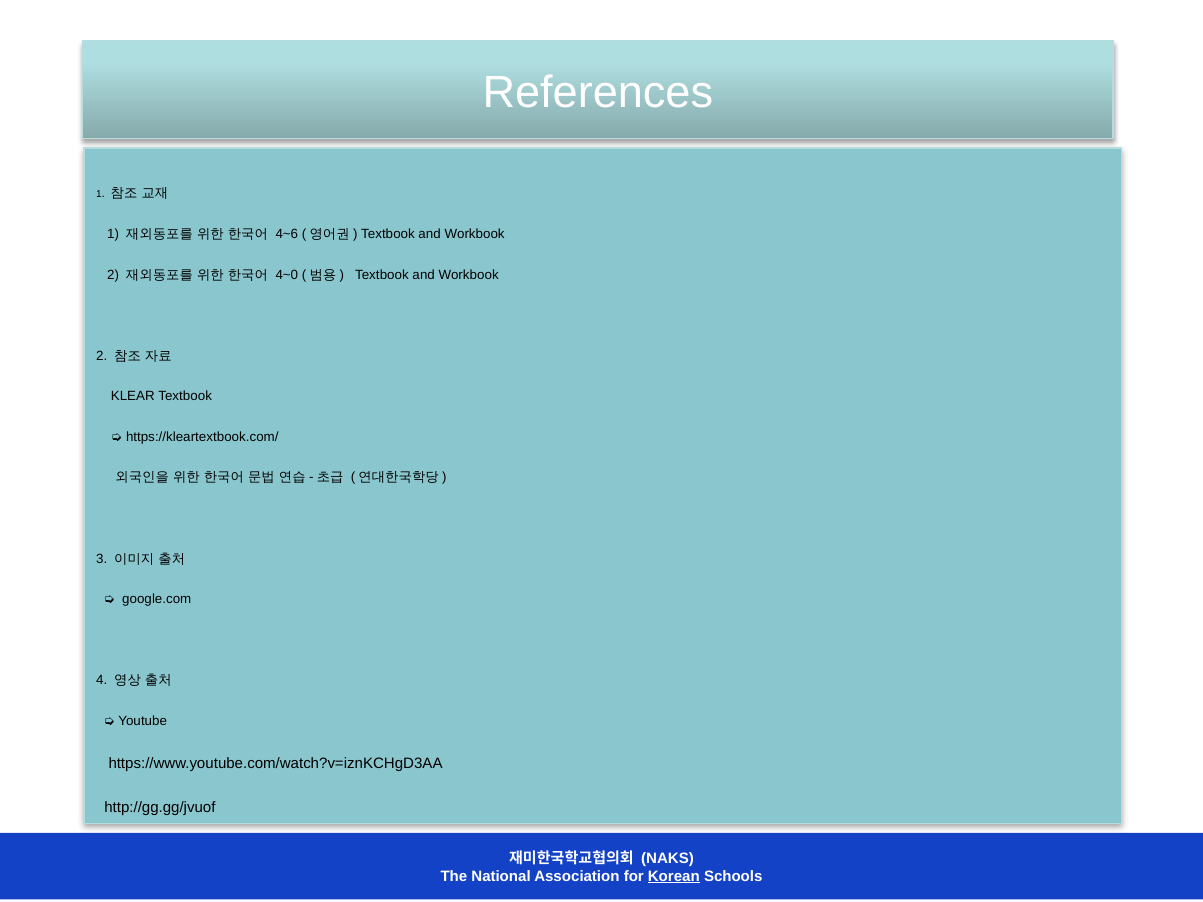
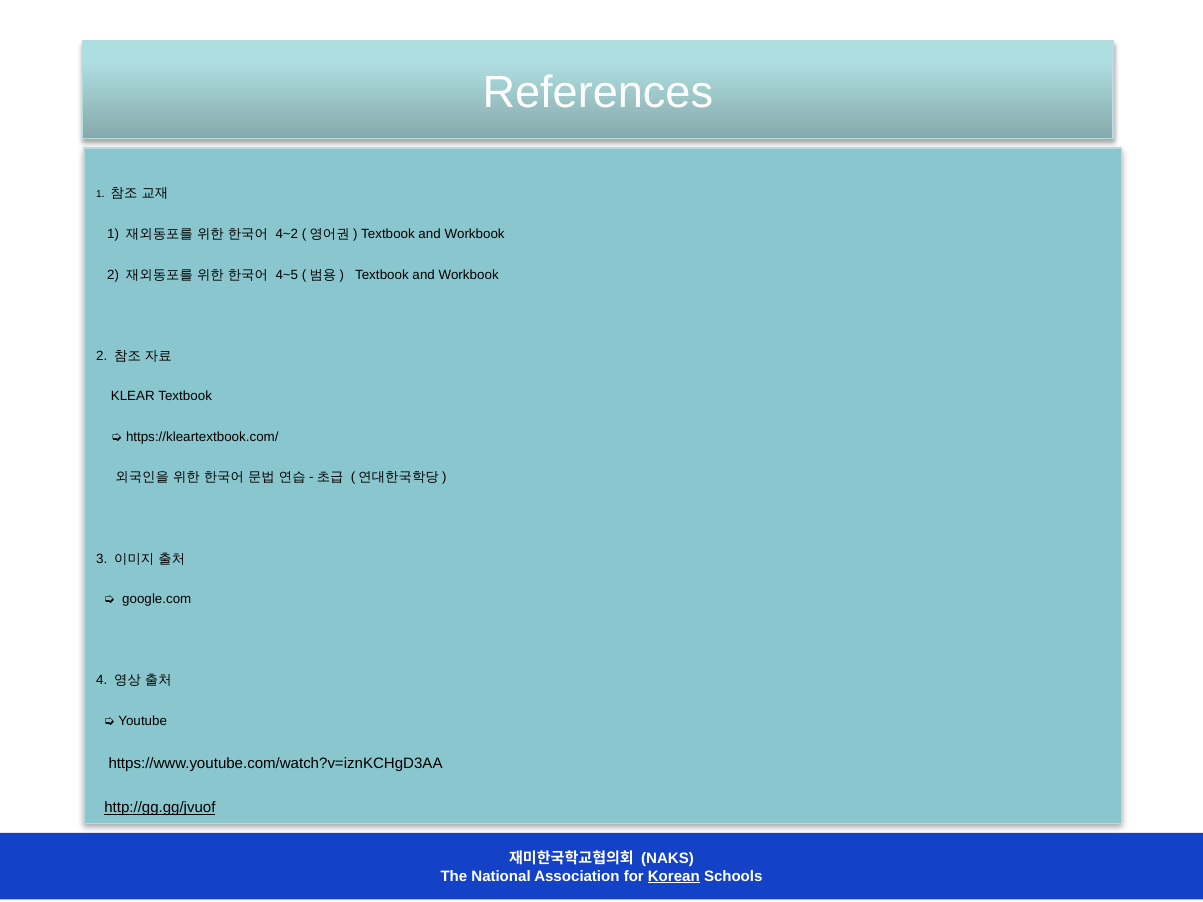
4~6: 4~6 -> 4~2
4~0: 4~0 -> 4~5
http://gg.gg/jvuof underline: none -> present
